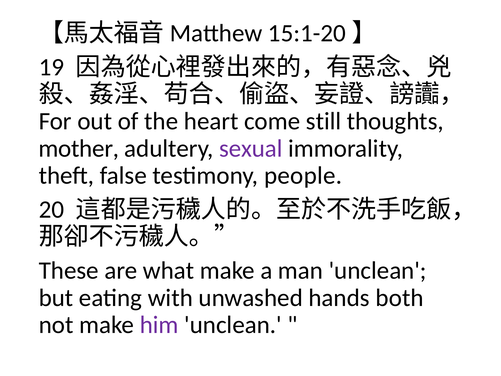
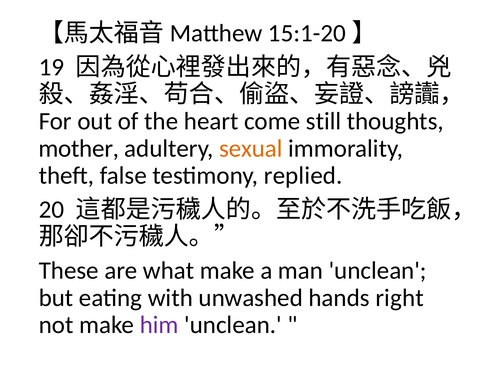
sexual colour: purple -> orange
people: people -> replied
both: both -> right
